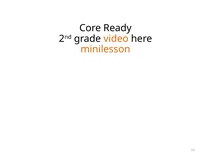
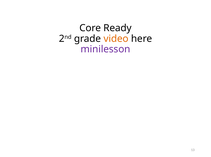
minilesson colour: orange -> purple
